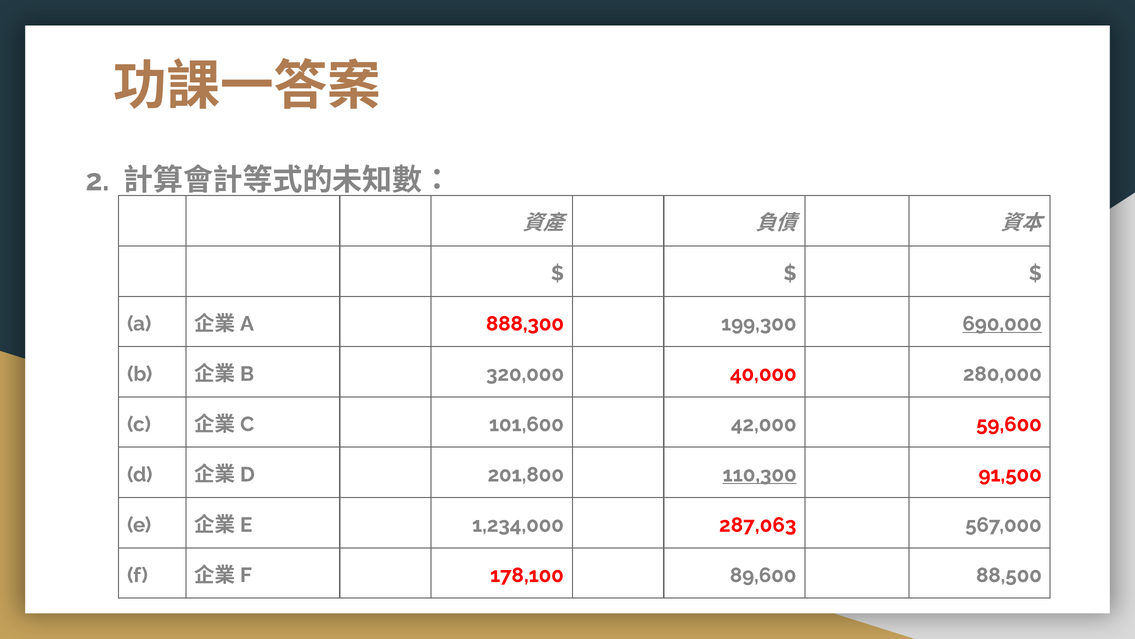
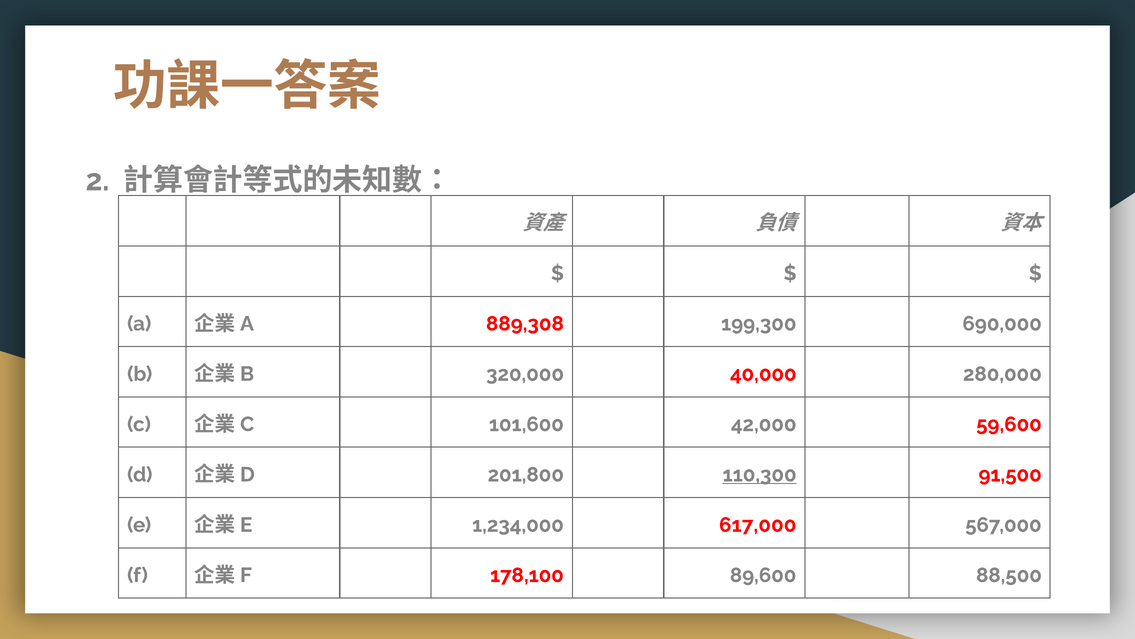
888,300: 888,300 -> 889,308
690,000 underline: present -> none
287,063: 287,063 -> 617,000
